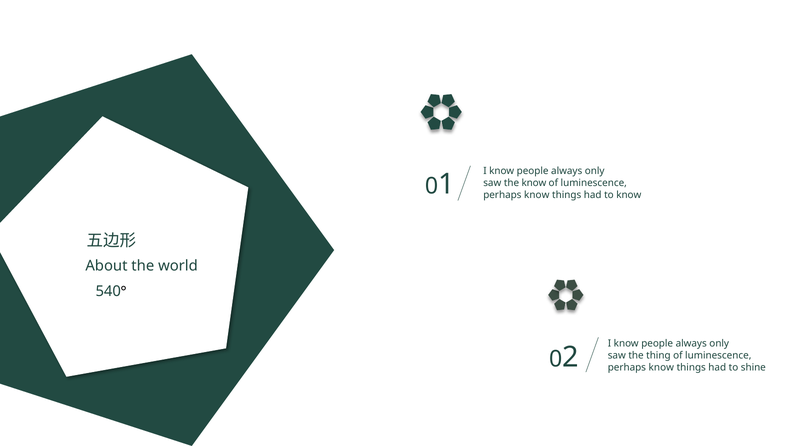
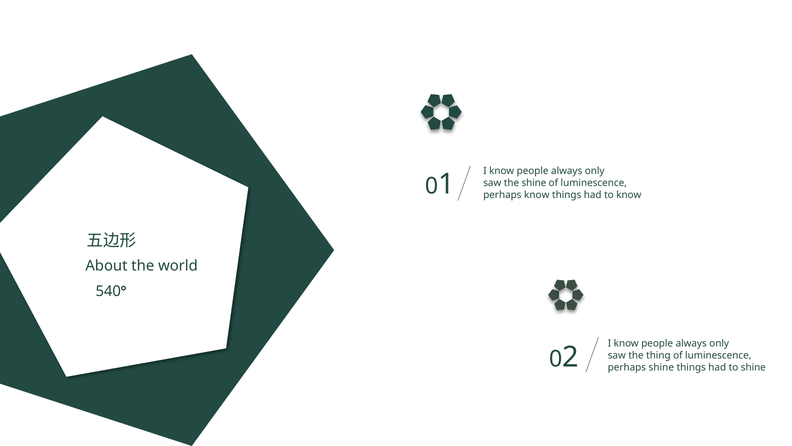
the know: know -> shine
know at (661, 367): know -> shine
